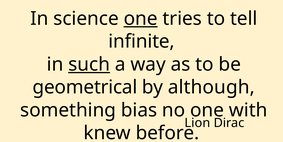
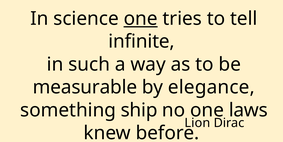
such underline: present -> none
geometrical: geometrical -> measurable
although: although -> elegance
bias: bias -> ship
with: with -> laws
